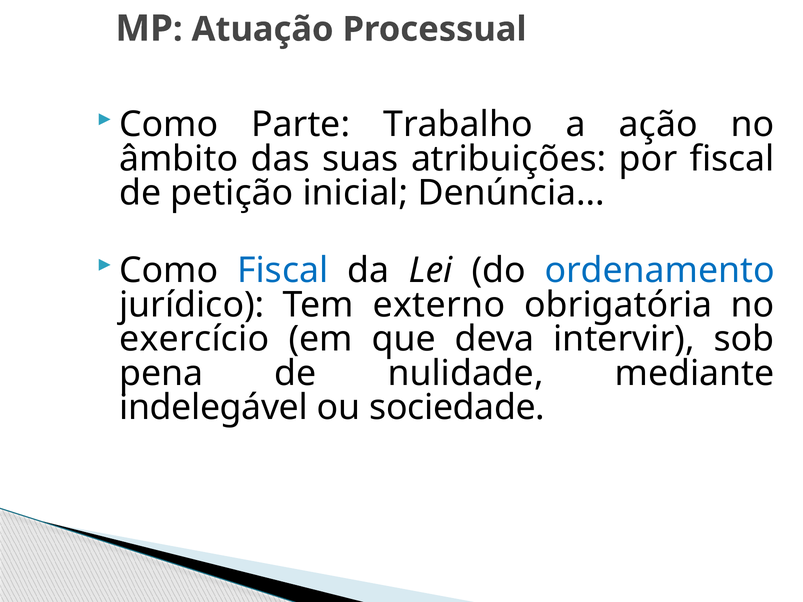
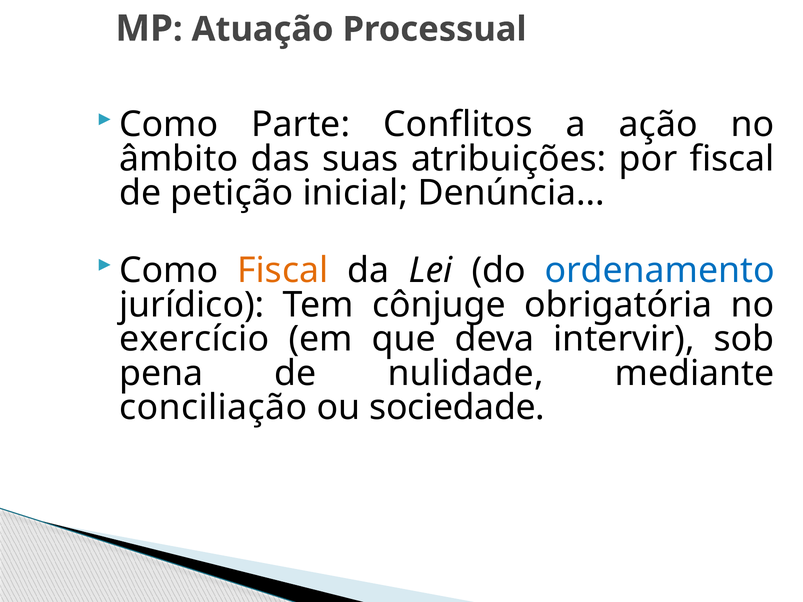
Trabalho: Trabalho -> Conflitos
Fiscal at (283, 271) colour: blue -> orange
externo: externo -> cônjuge
indelegável: indelegável -> conciliação
